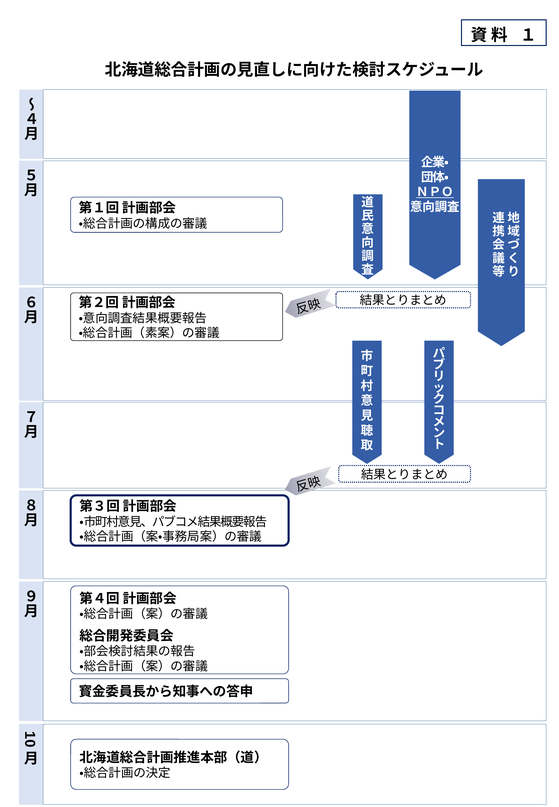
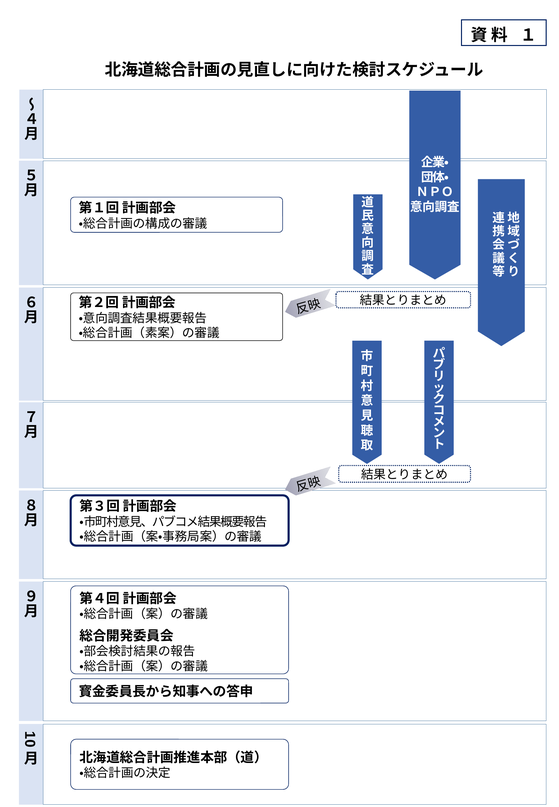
ＮＰＯ underline: present -> none
